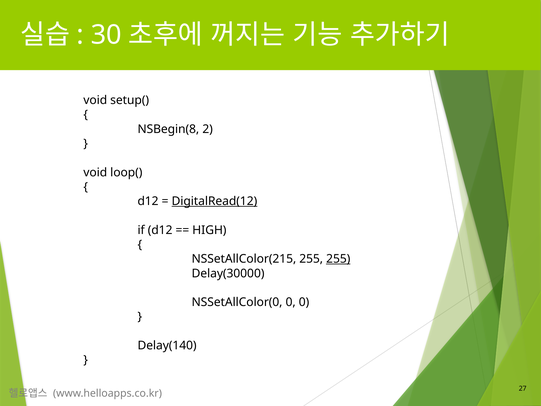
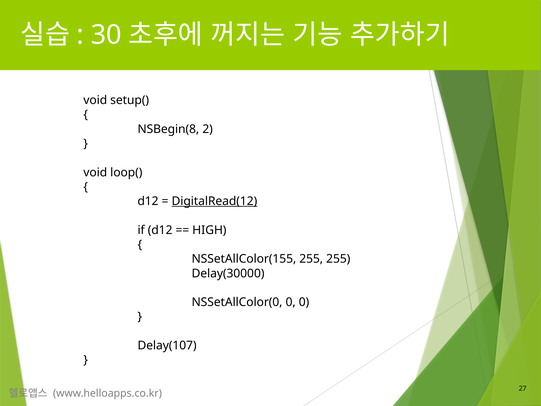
NSSetAllColor(215: NSSetAllColor(215 -> NSSetAllColor(155
255 at (338, 259) underline: present -> none
Delay(140: Delay(140 -> Delay(107
